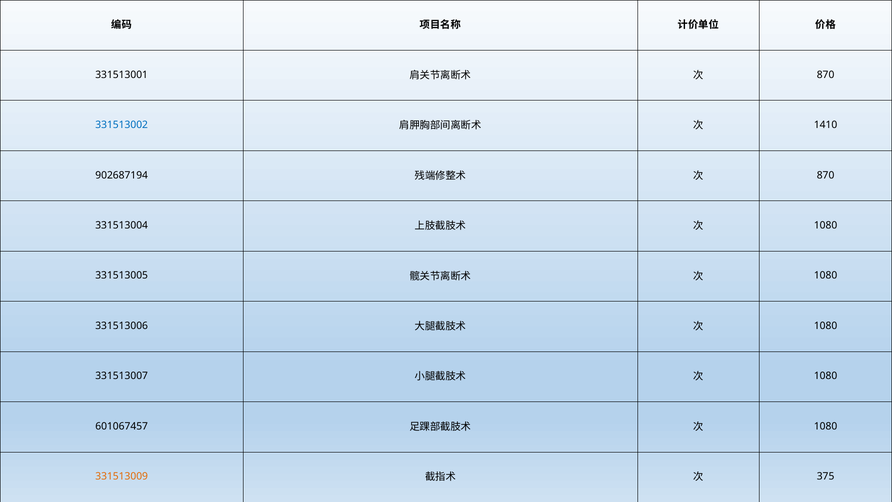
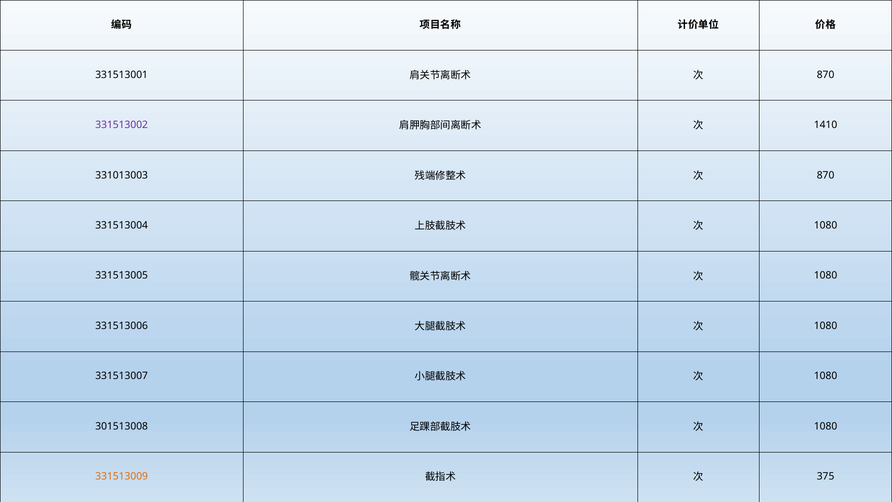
331513002 colour: blue -> purple
902687194: 902687194 -> 331013003
601067457: 601067457 -> 301513008
